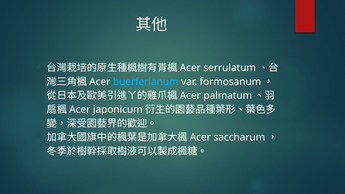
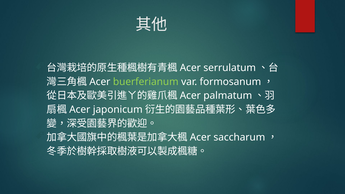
buerferianum colour: light blue -> light green
